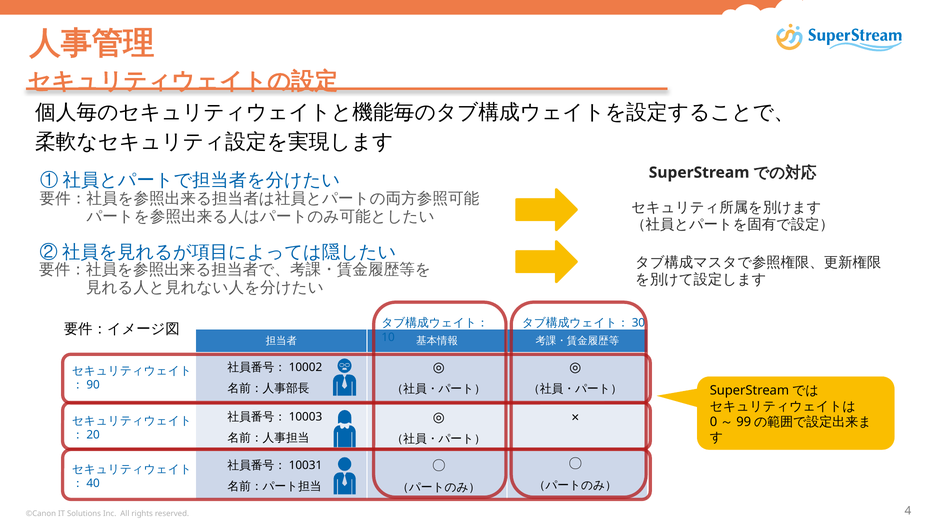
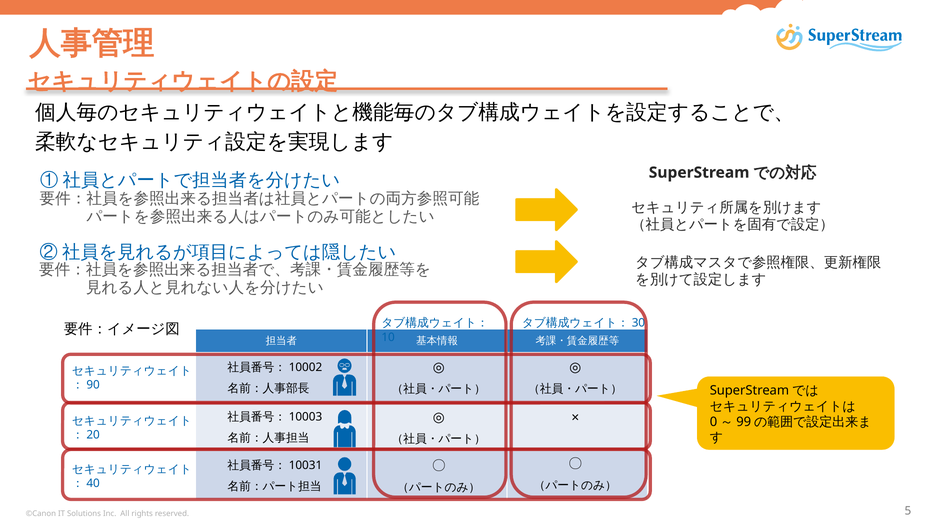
4: 4 -> 5
